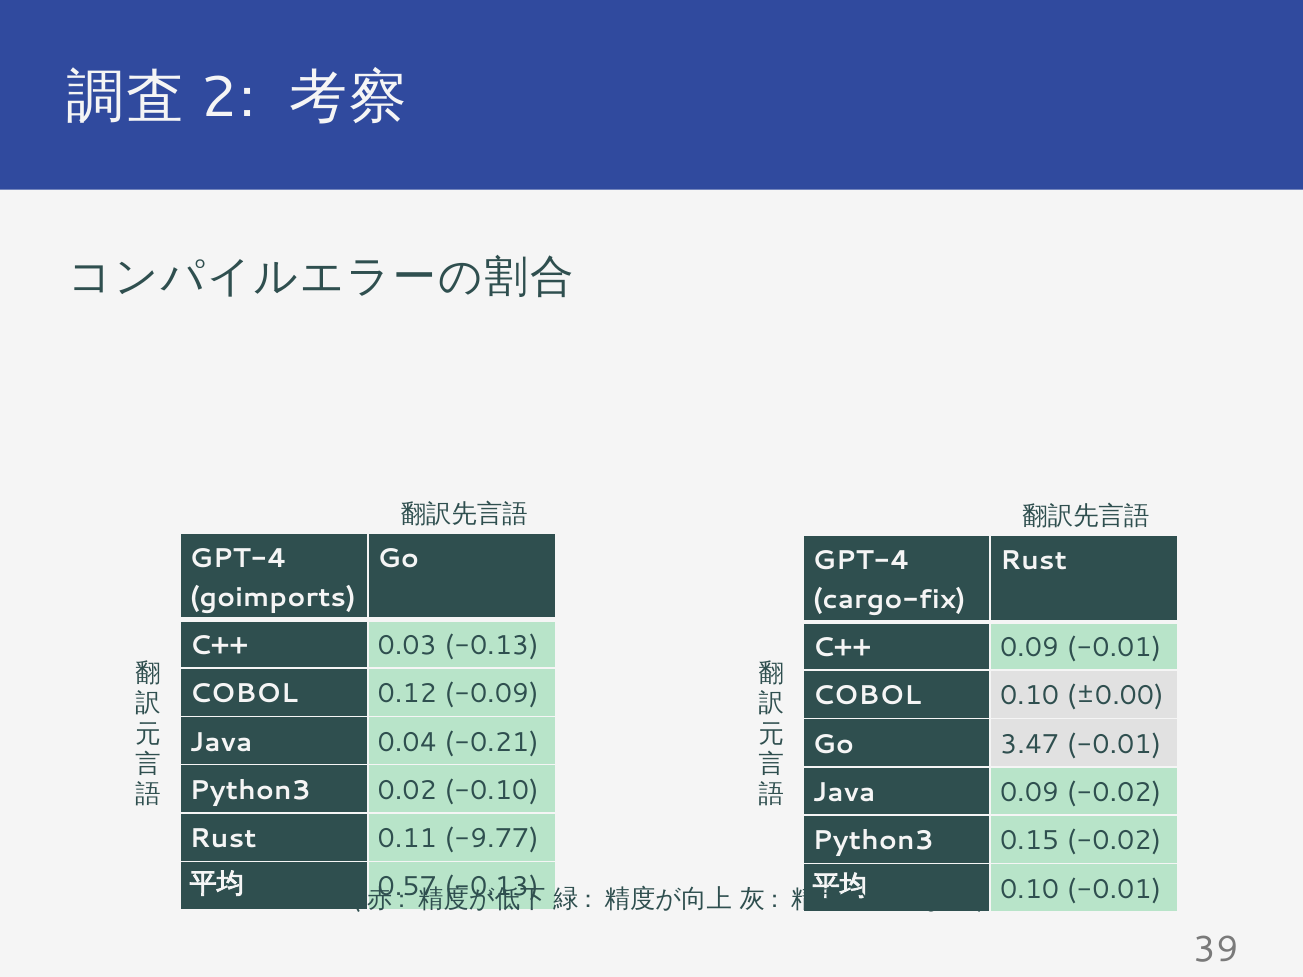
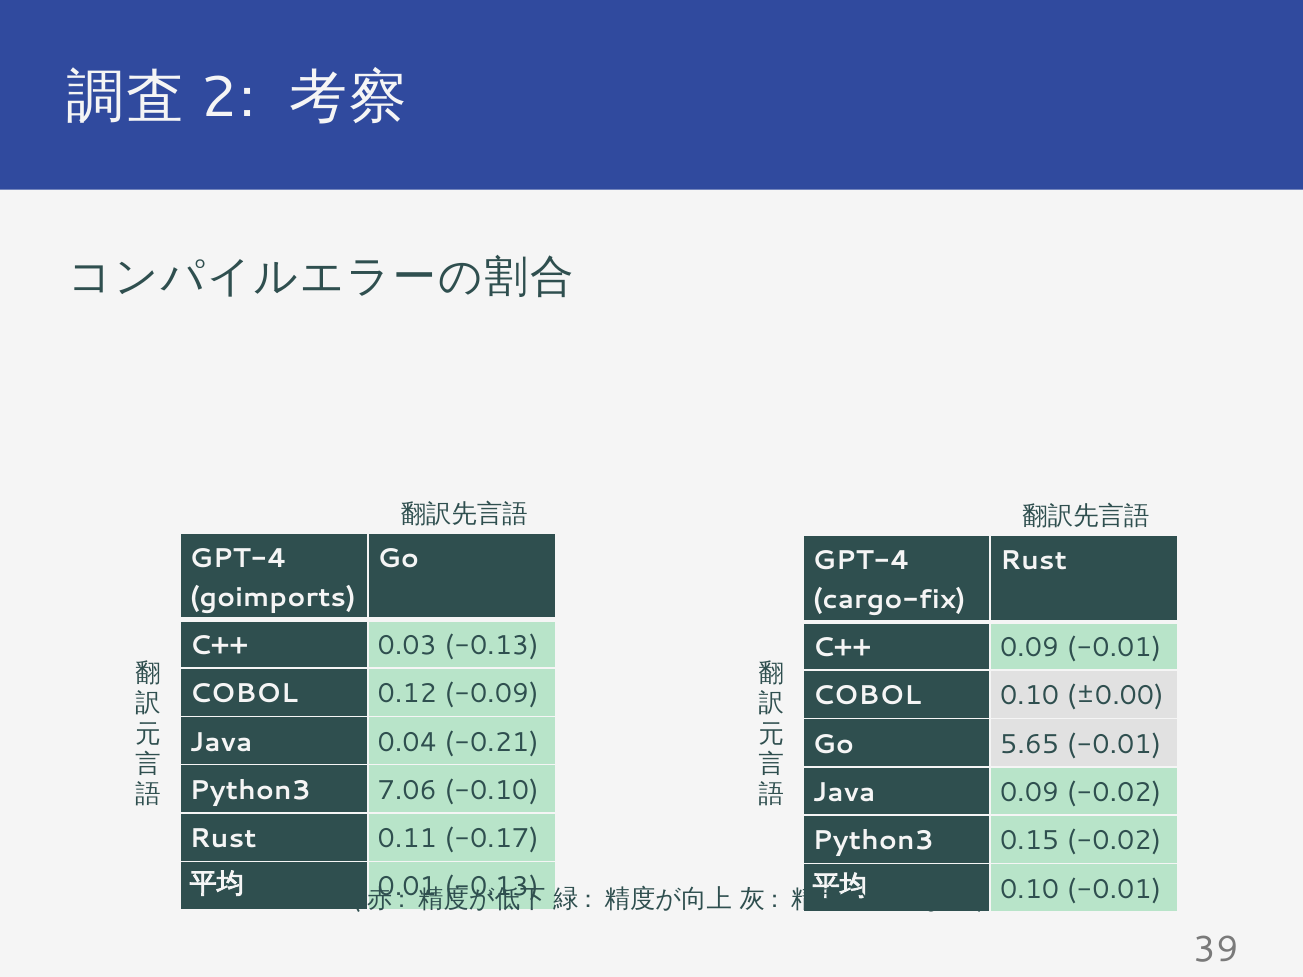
3.47: 3.47 -> 5.65
0.02: 0.02 -> 7.06
-9.77: -9.77 -> -0.17
0.57: 0.57 -> 0.01
